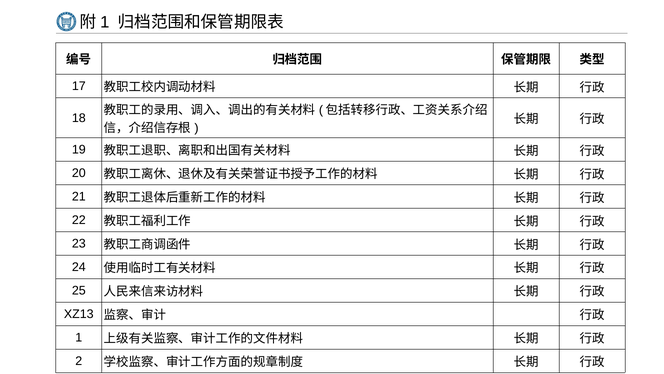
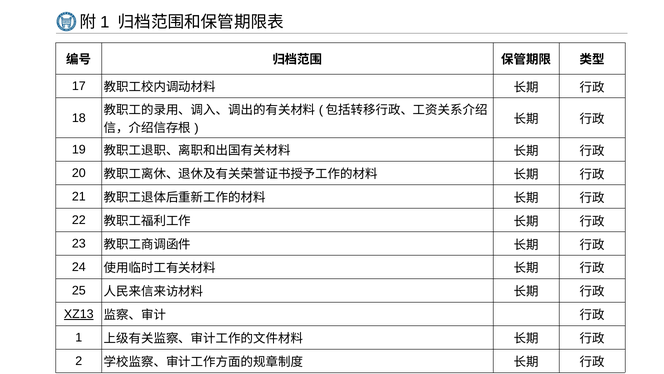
XZ13 underline: none -> present
